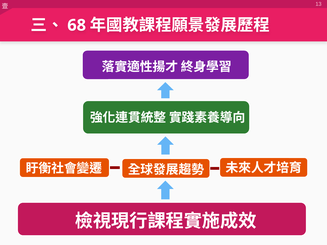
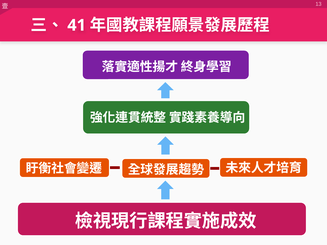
68: 68 -> 41
